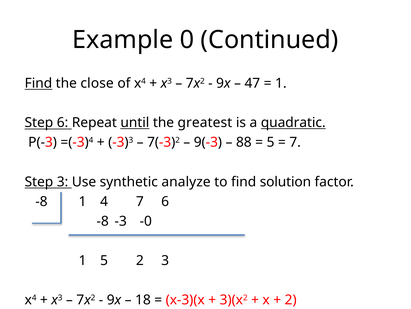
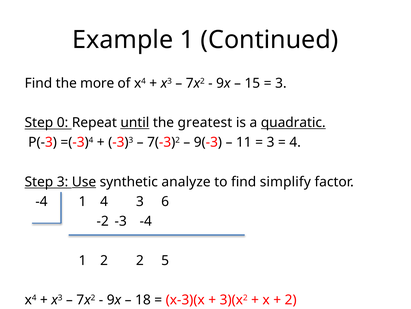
Example 0: 0 -> 1
Find at (38, 83) underline: present -> none
close: close -> more
47: 47 -> 15
1 at (281, 83): 1 -> 3
Step 6: 6 -> 0
88: 88 -> 11
5 at (271, 142): 5 -> 3
7 at (295, 142): 7 -> 4
Use underline: none -> present
solution: solution -> simplify
-8 at (41, 201): -8 -> -4
4 7: 7 -> 3
-8 at (103, 221): -8 -> -2
-3 -0: -0 -> -4
1 5: 5 -> 2
2 3: 3 -> 5
